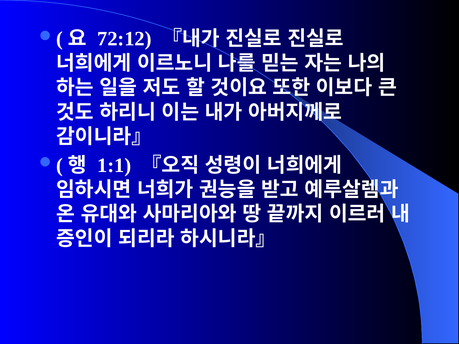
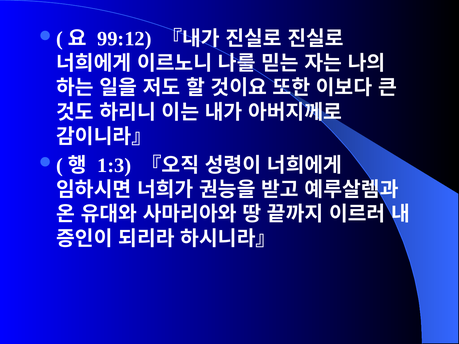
72:12: 72:12 -> 99:12
1:1: 1:1 -> 1:3
